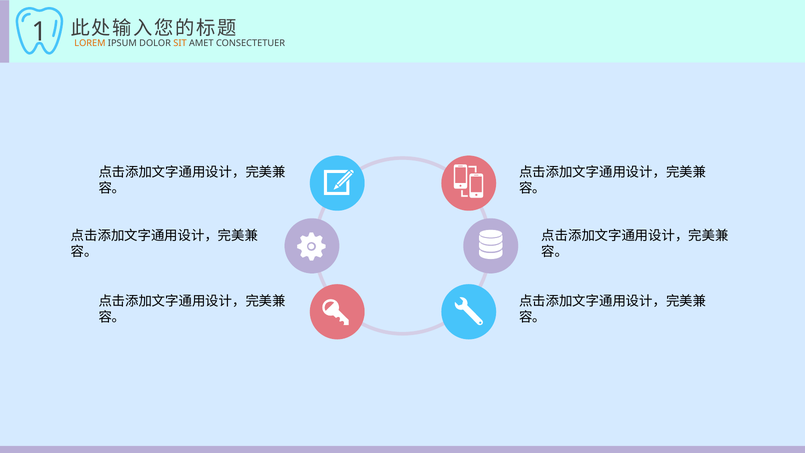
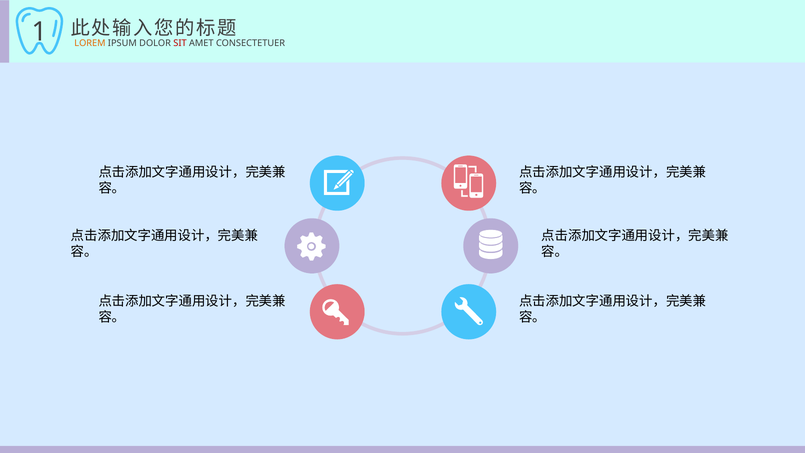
SIT colour: orange -> red
